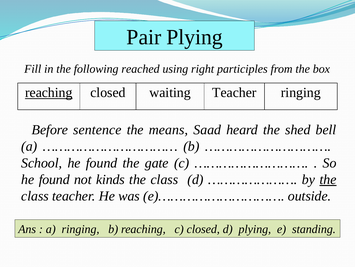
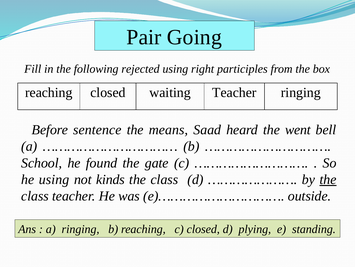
Pair Plying: Plying -> Going
reached: reached -> rejected
reaching at (49, 92) underline: present -> none
shed: shed -> went
found at (54, 179): found -> using
